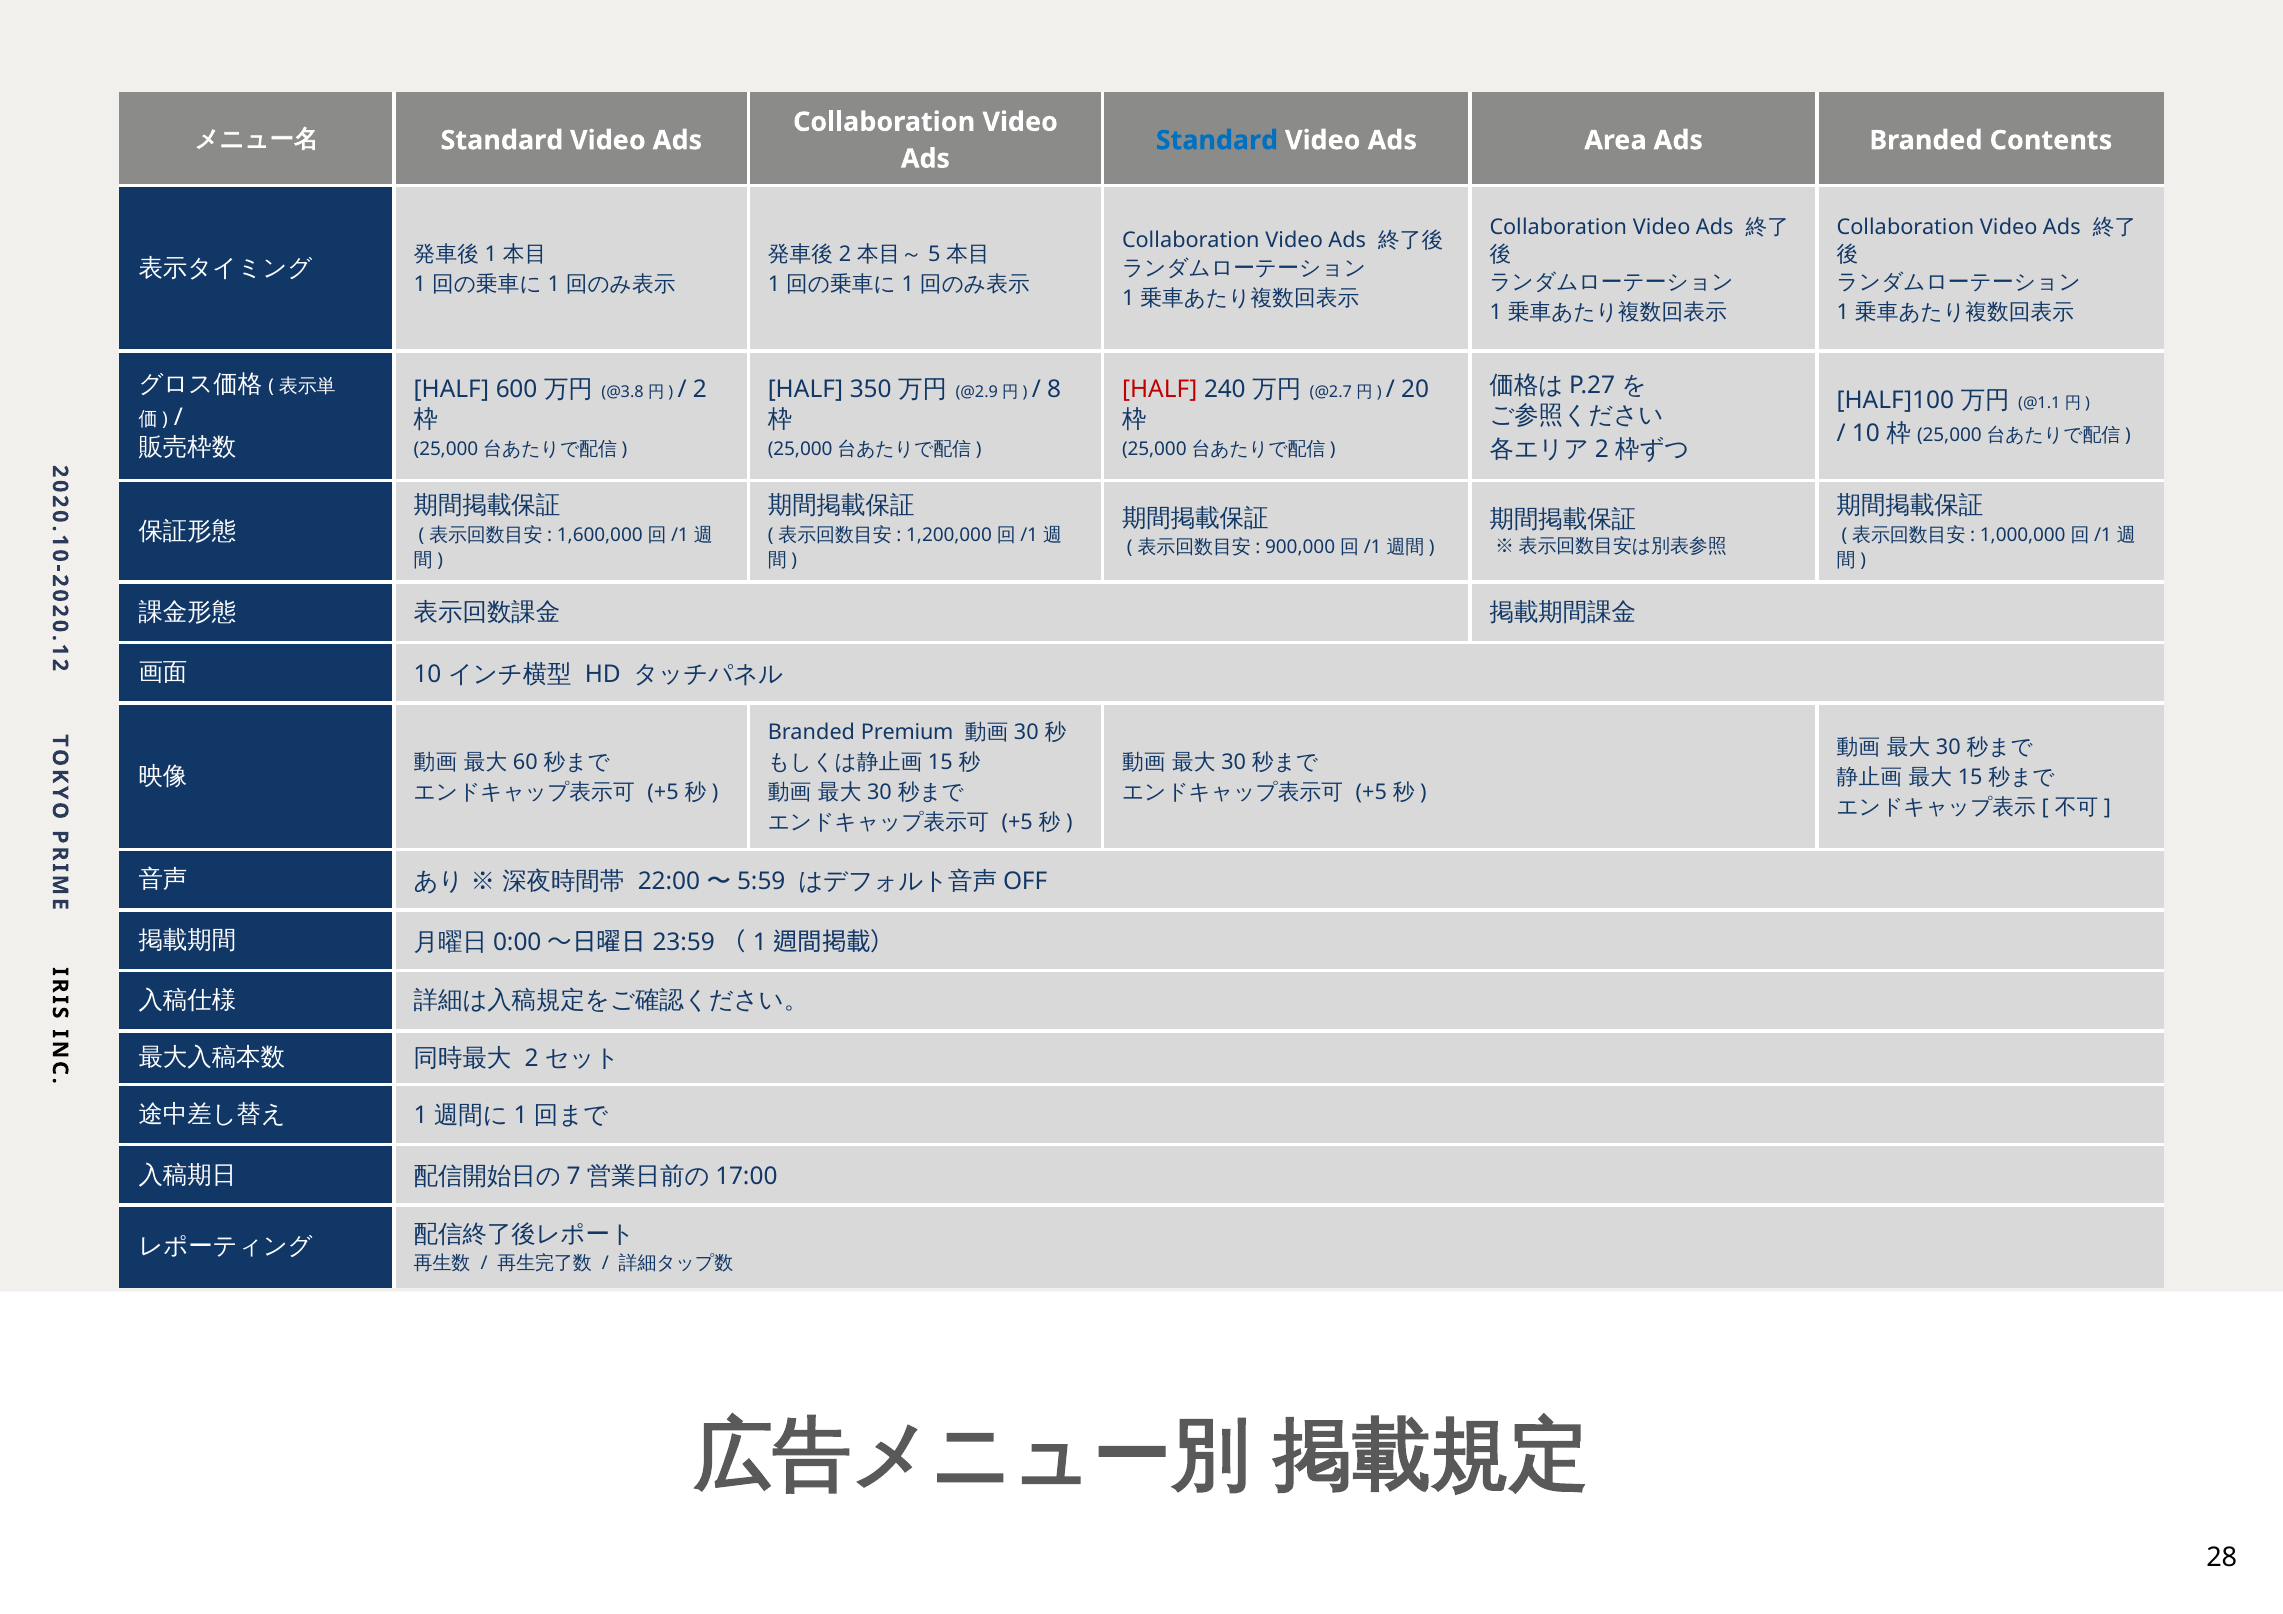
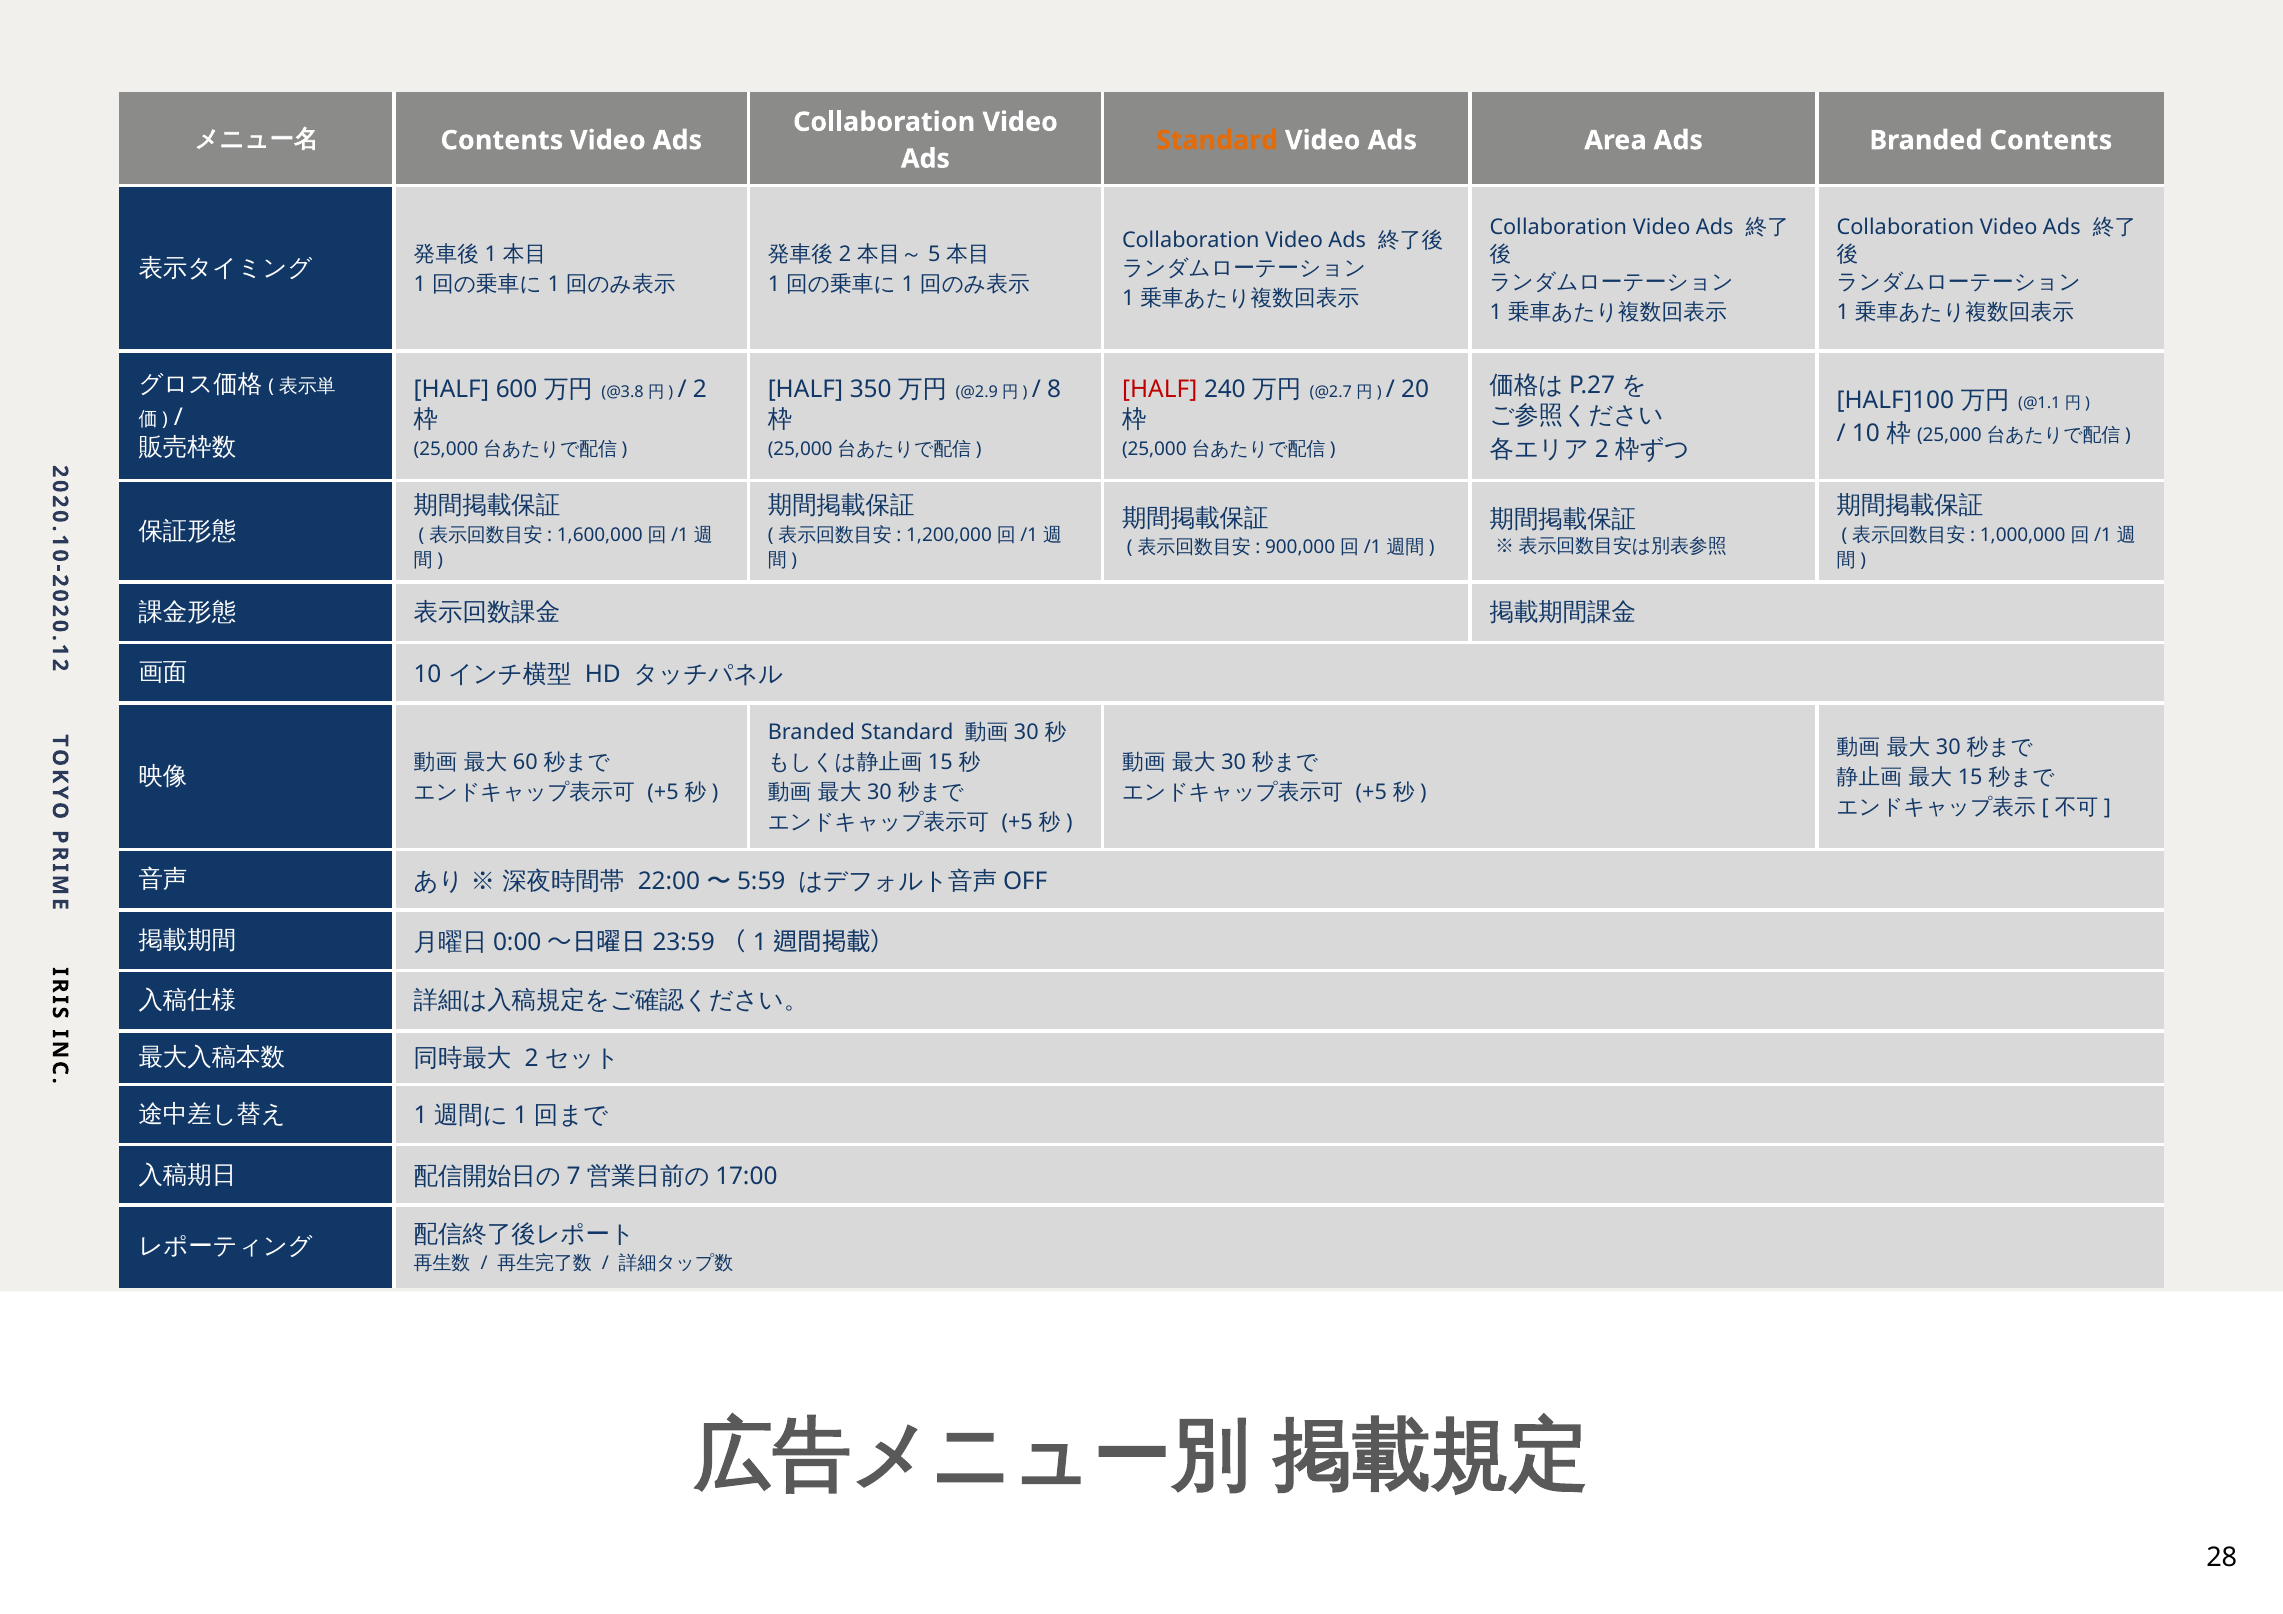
Standard at (502, 140): Standard -> Contents
Standard at (1217, 140) colour: blue -> orange
Branded Premium: Premium -> Standard
